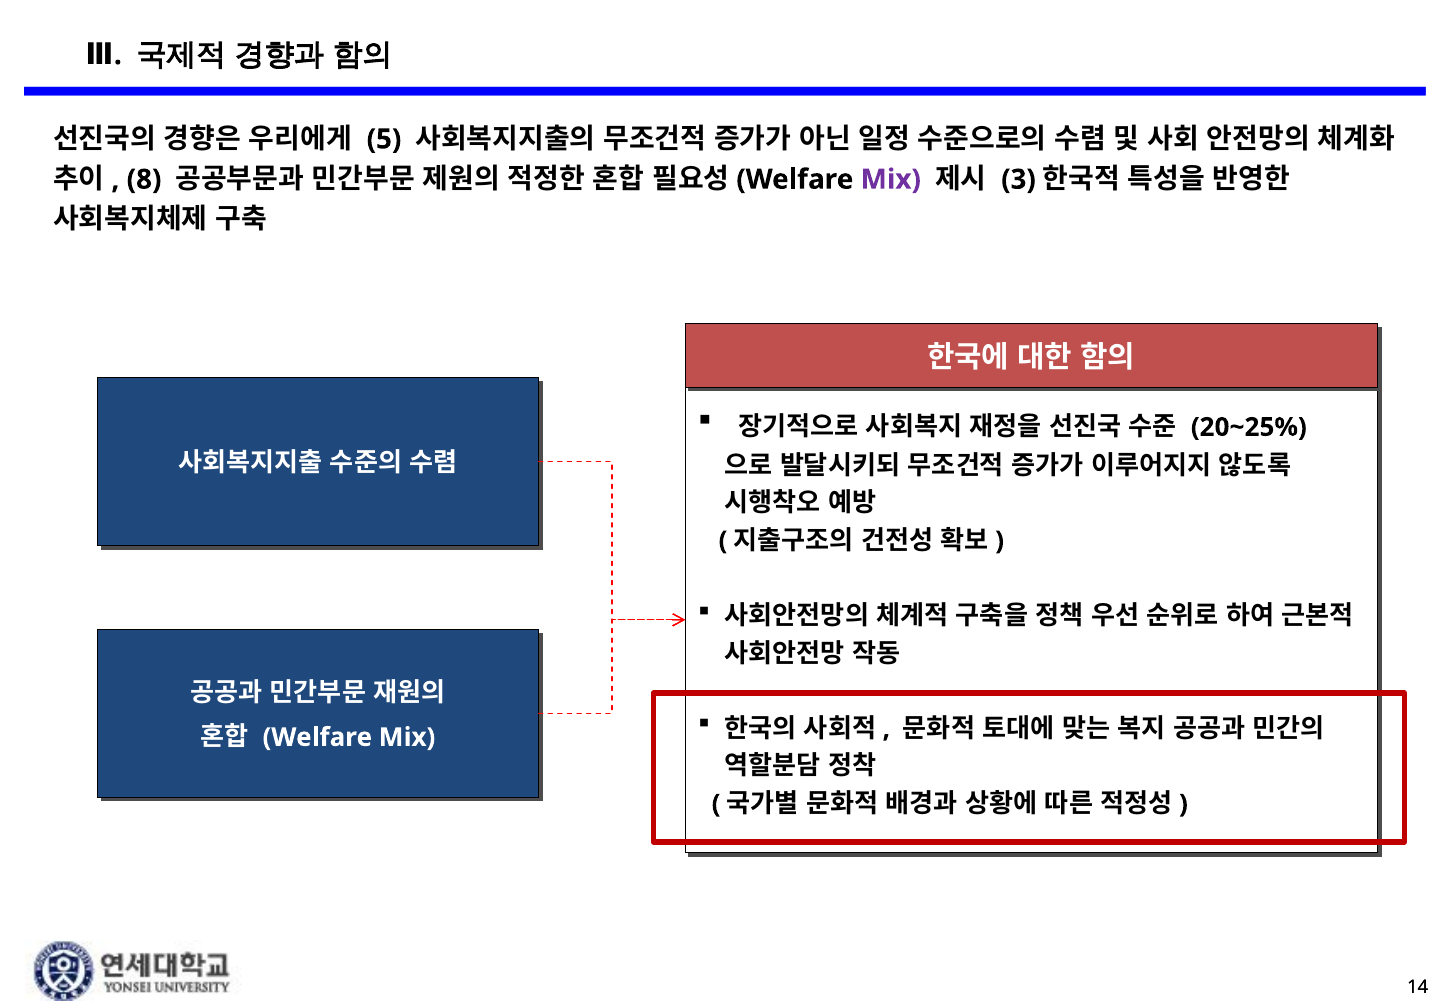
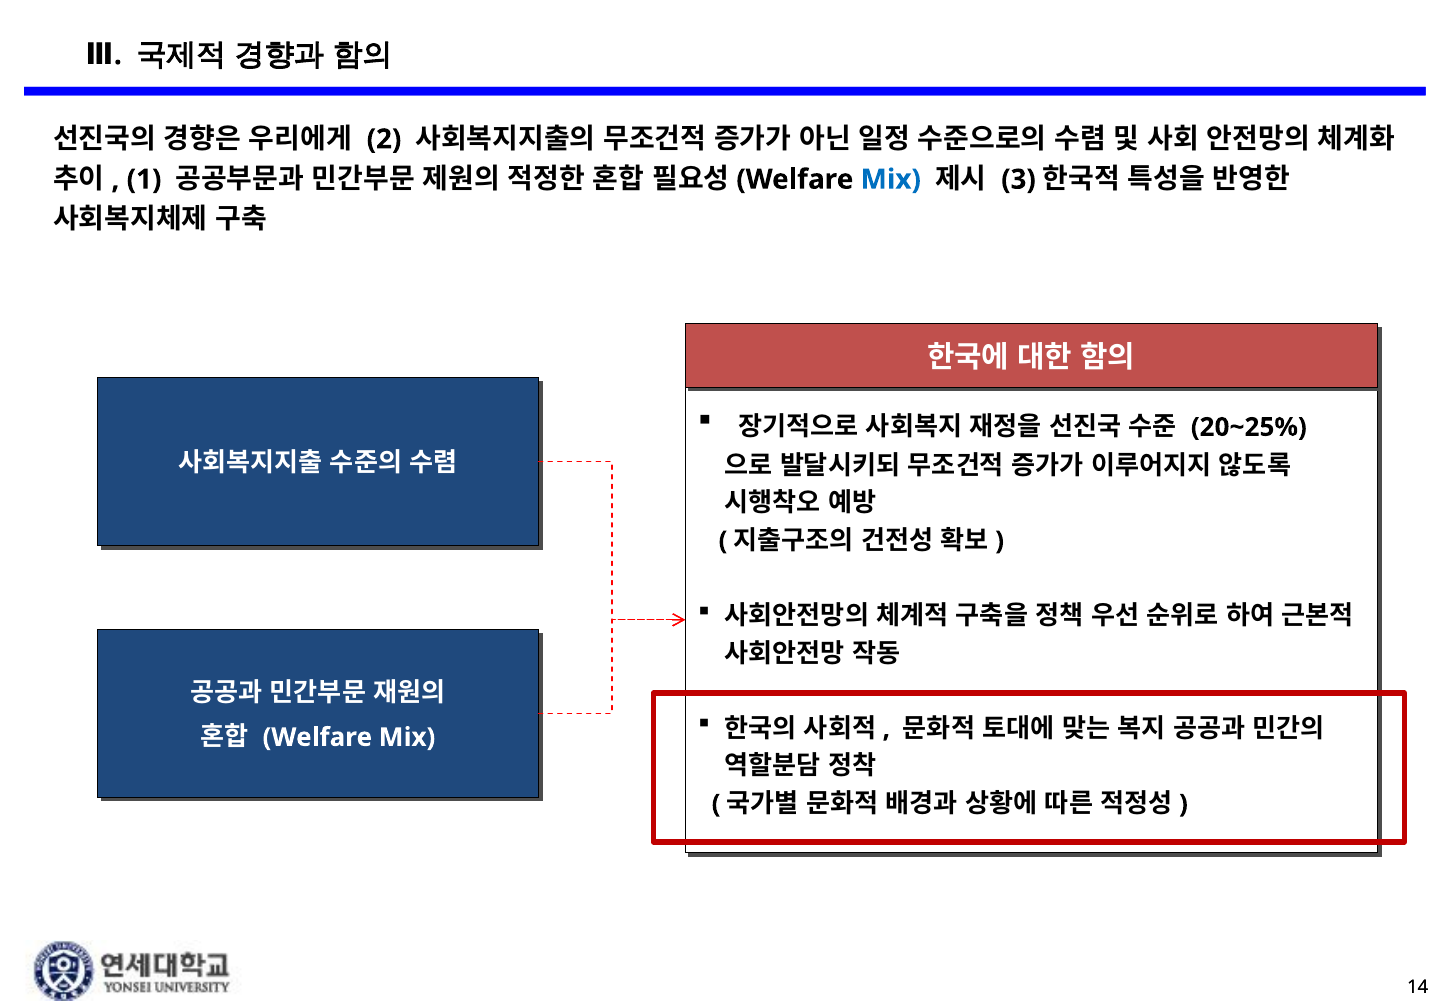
5: 5 -> 2
8: 8 -> 1
Mix at (891, 180) colour: purple -> blue
